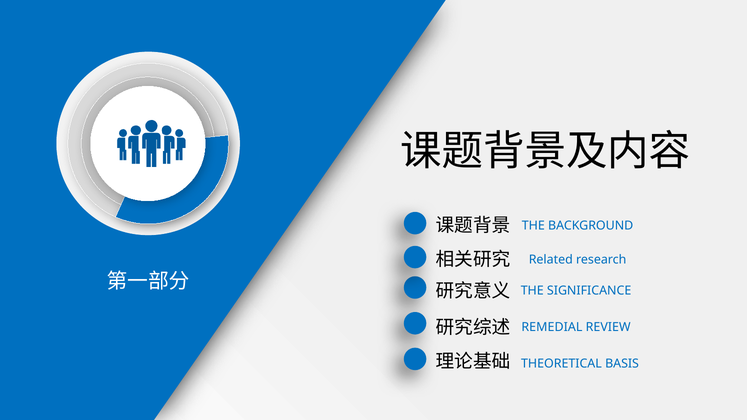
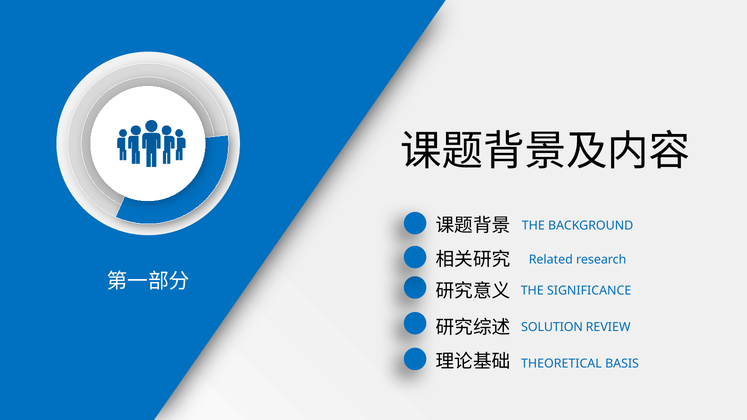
REMEDIAL: REMEDIAL -> SOLUTION
